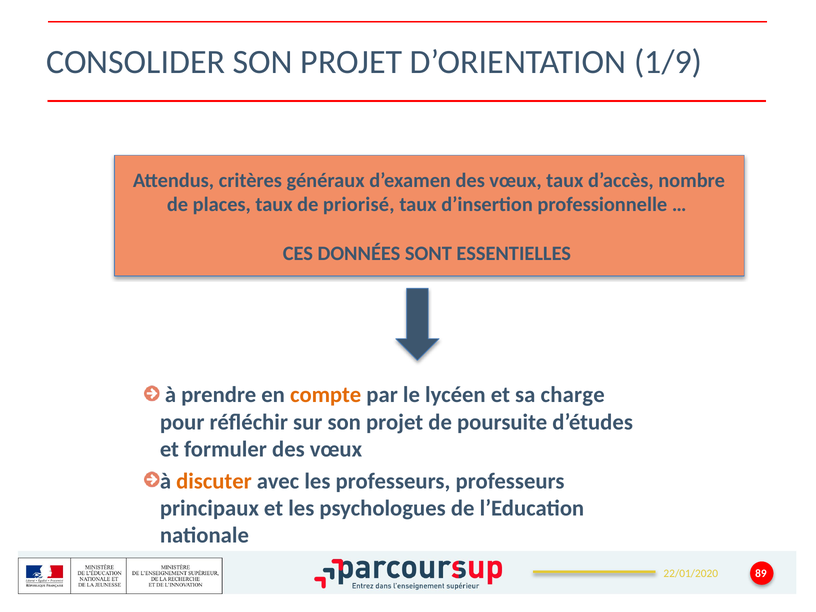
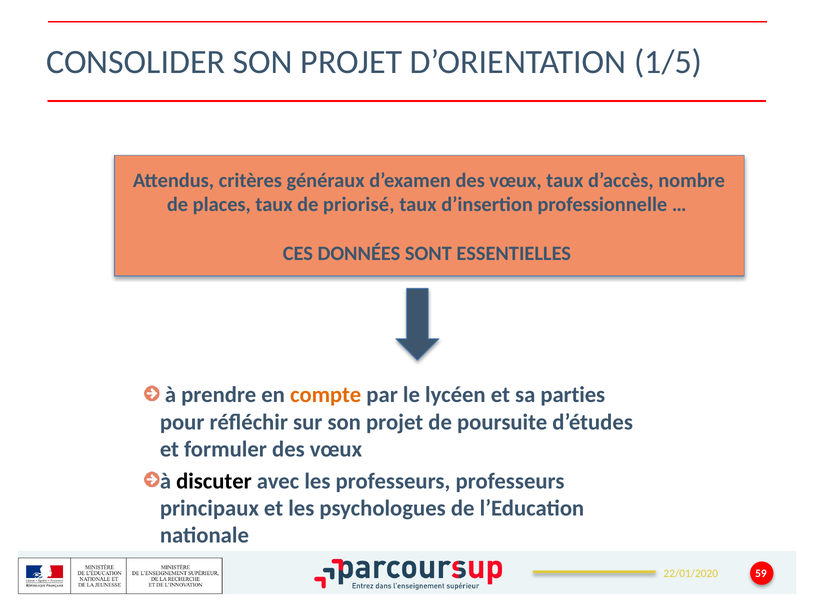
1/9: 1/9 -> 1/5
charge: charge -> parties
discuter colour: orange -> black
89: 89 -> 59
